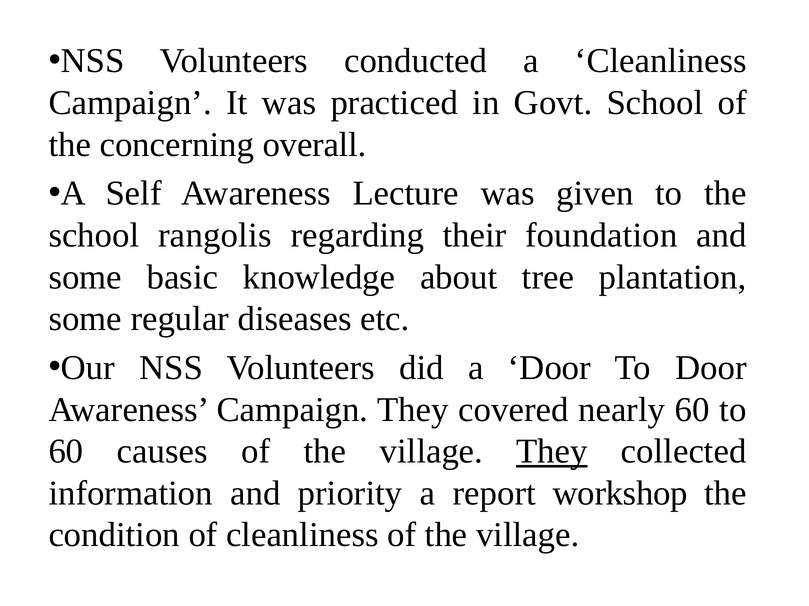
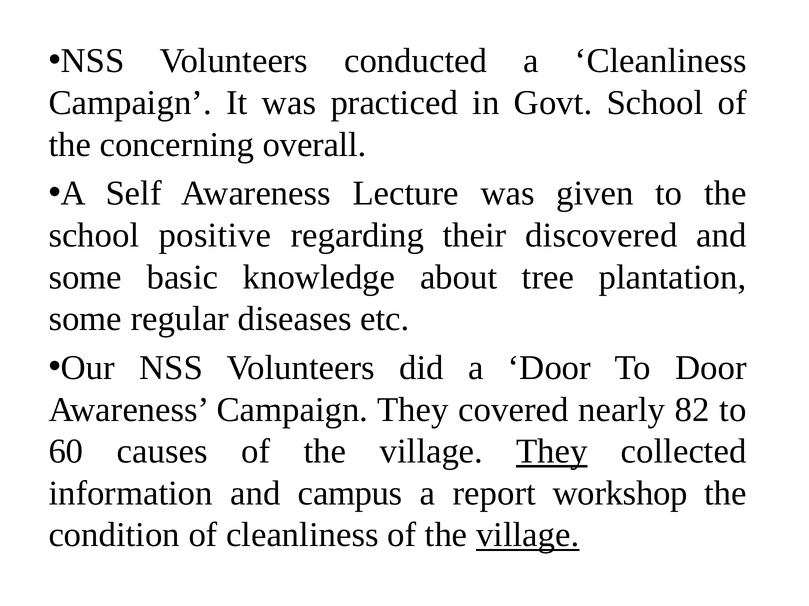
rangolis: rangolis -> positive
foundation: foundation -> discovered
nearly 60: 60 -> 82
priority: priority -> campus
village at (528, 535) underline: none -> present
